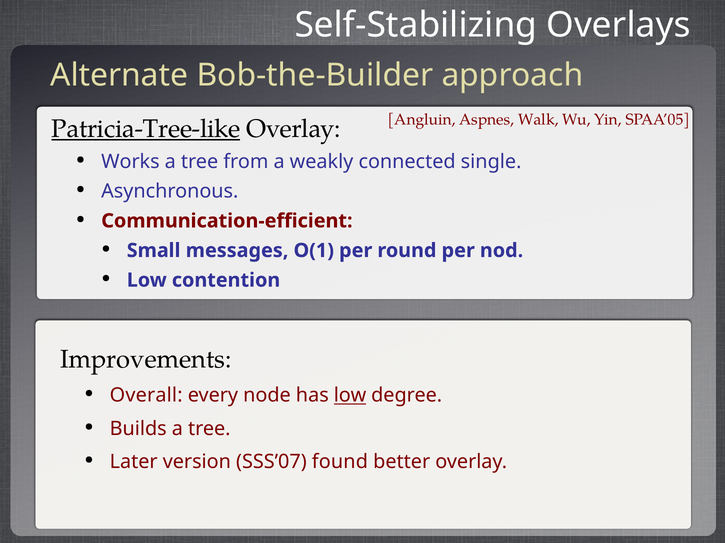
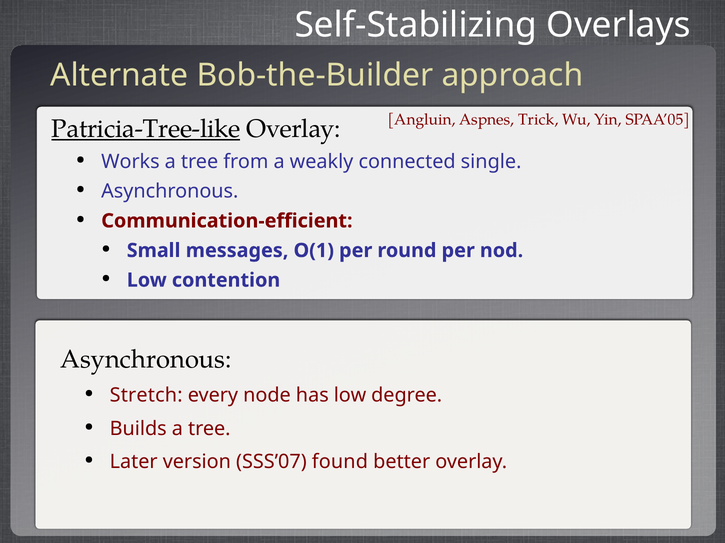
Walk: Walk -> Trick
Improvements at (146, 360): Improvements -> Asynchronous
Overall: Overall -> Stretch
low at (350, 396) underline: present -> none
